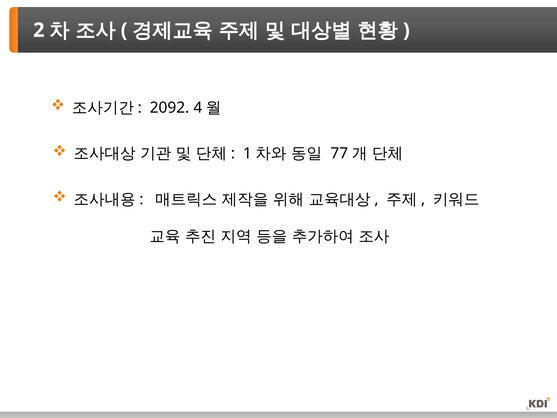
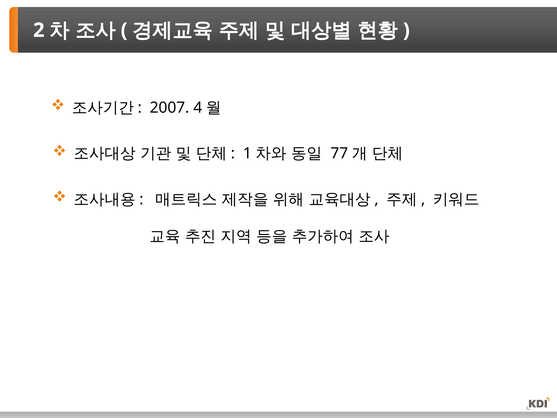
2092: 2092 -> 2007
